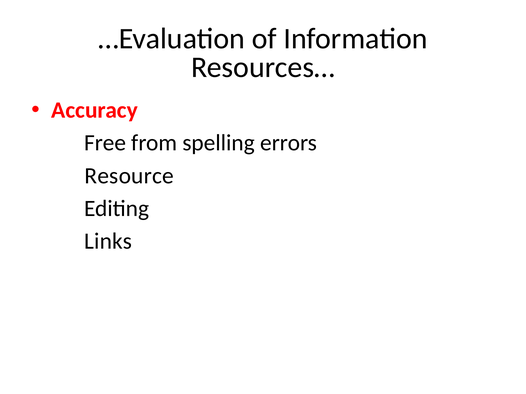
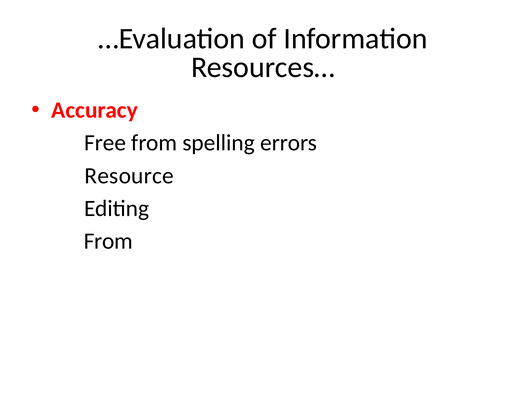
Links at (108, 241): Links -> From
